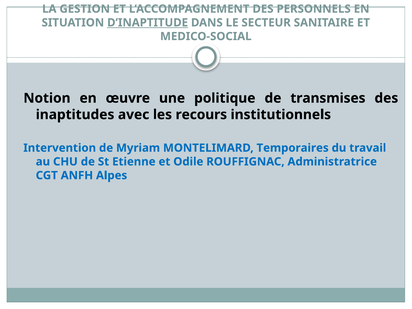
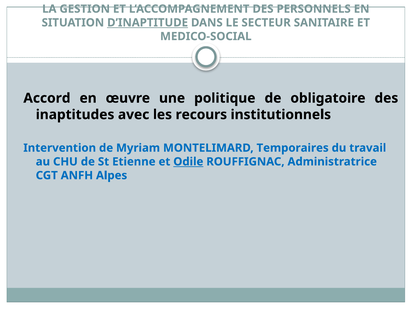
Notion: Notion -> Accord
transmises: transmises -> obligatoire
Odile underline: none -> present
